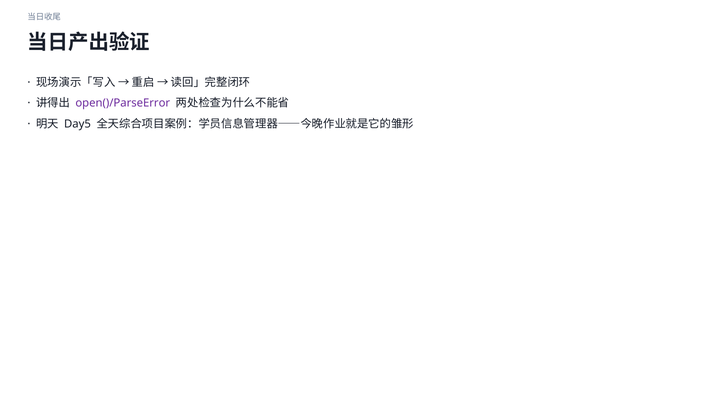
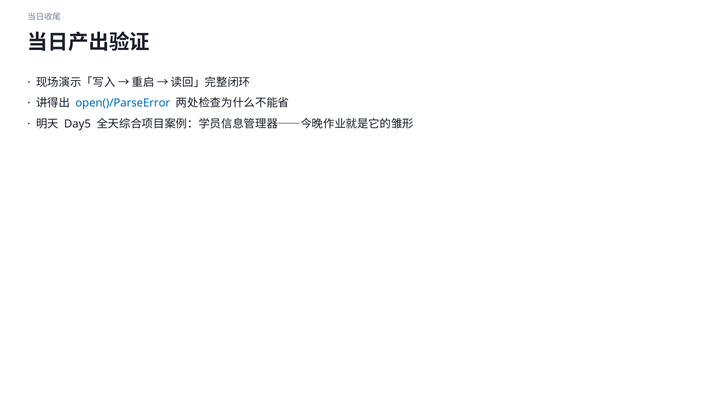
open()/ParseError colour: purple -> blue
